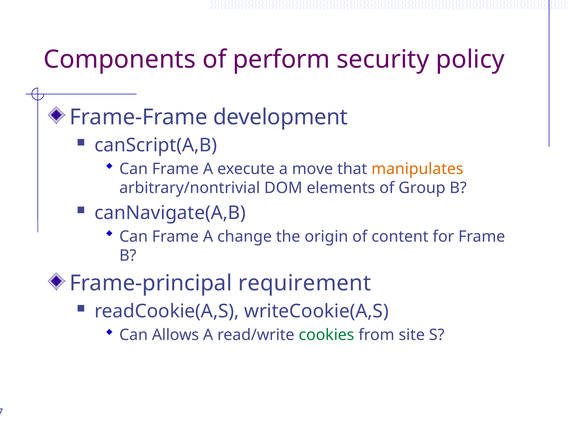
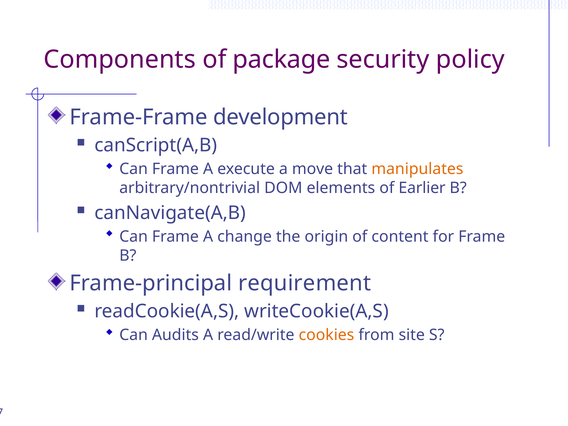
perform: perform -> package
Group: Group -> Earlier
Allows: Allows -> Audits
cookies colour: green -> orange
